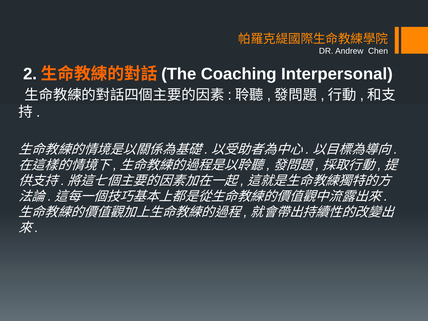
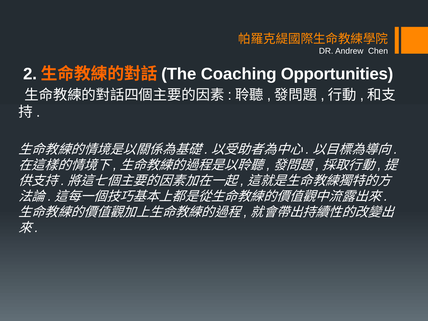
Interpersonal: Interpersonal -> Opportunities
